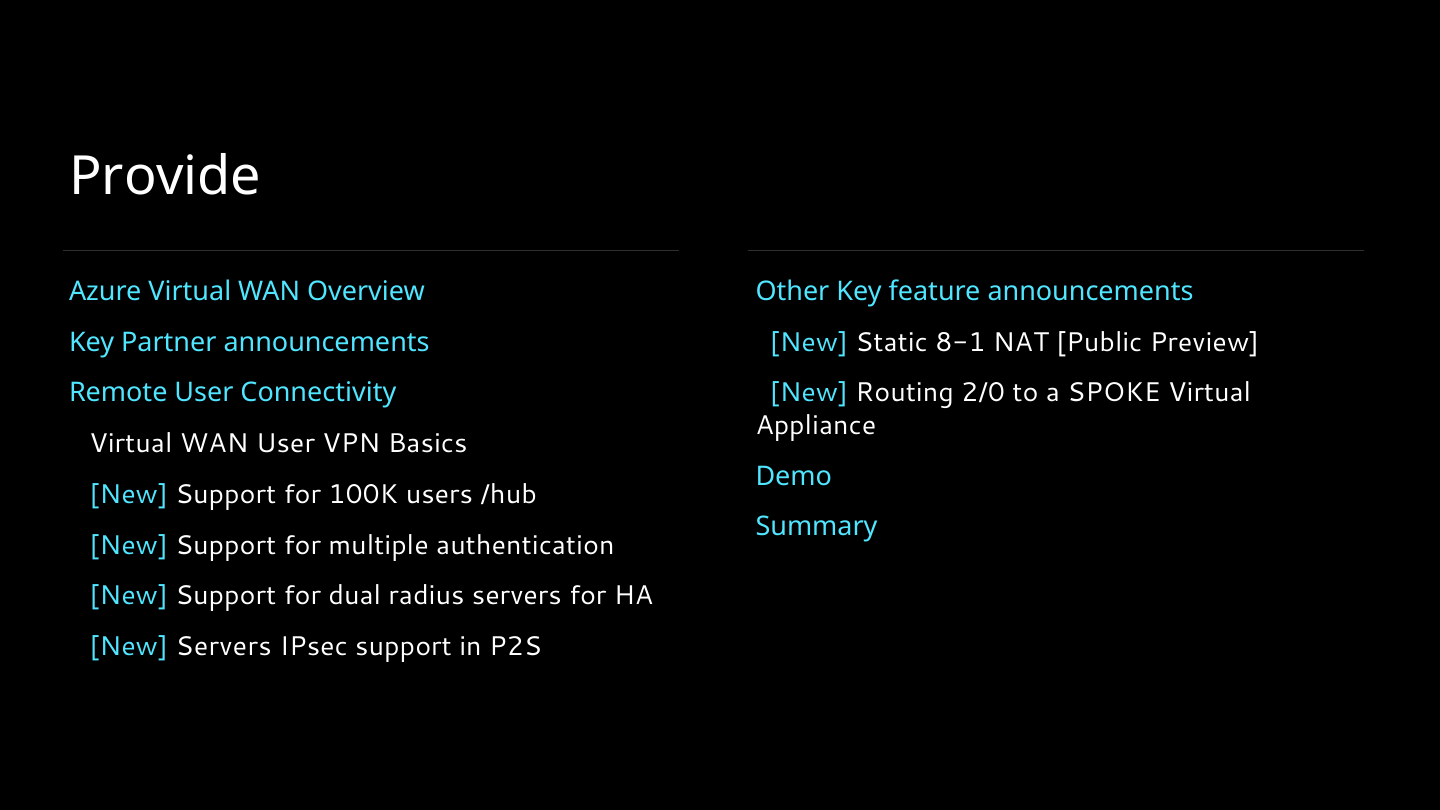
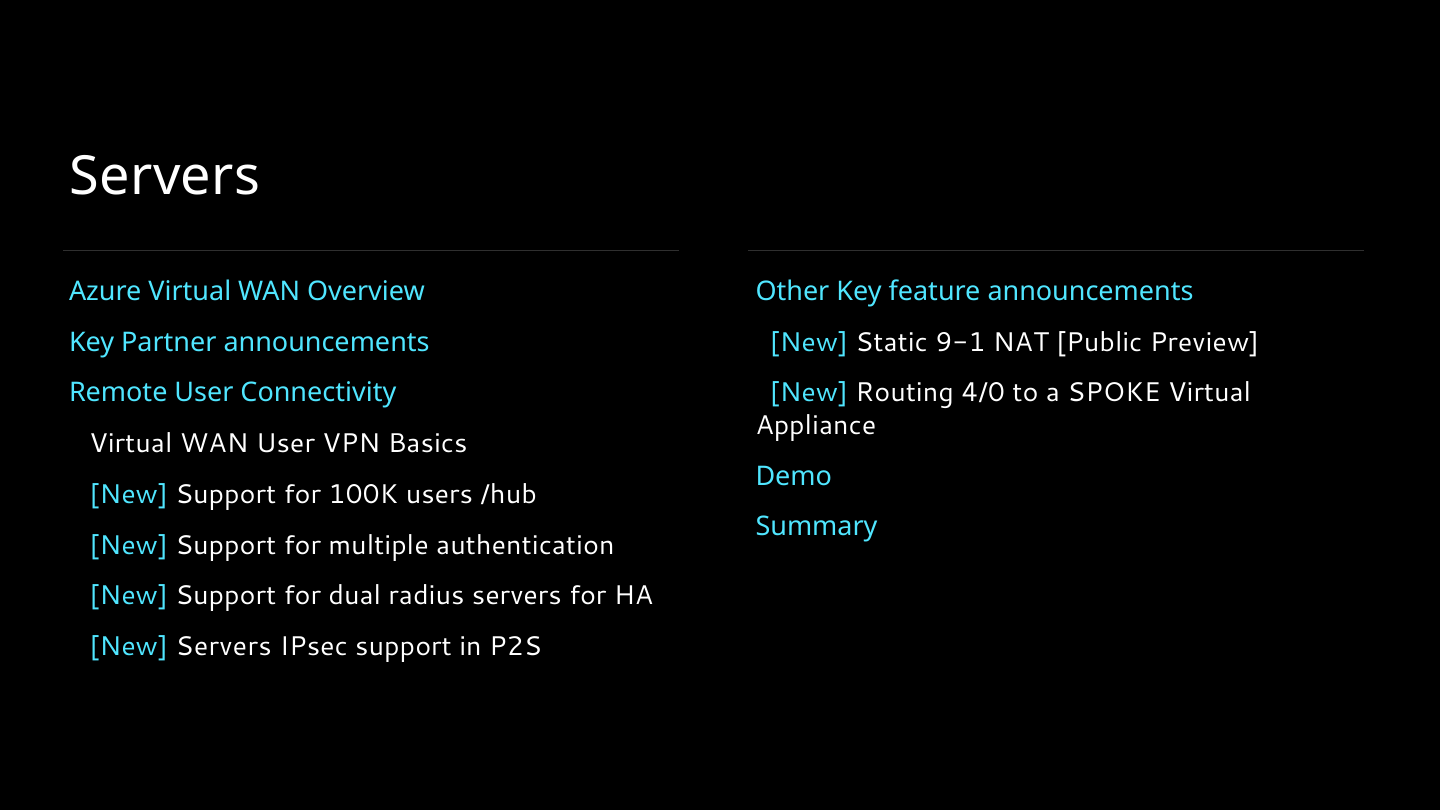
Provide at (165, 177): Provide -> Servers
8-1: 8-1 -> 9-1
2/0: 2/0 -> 4/0
